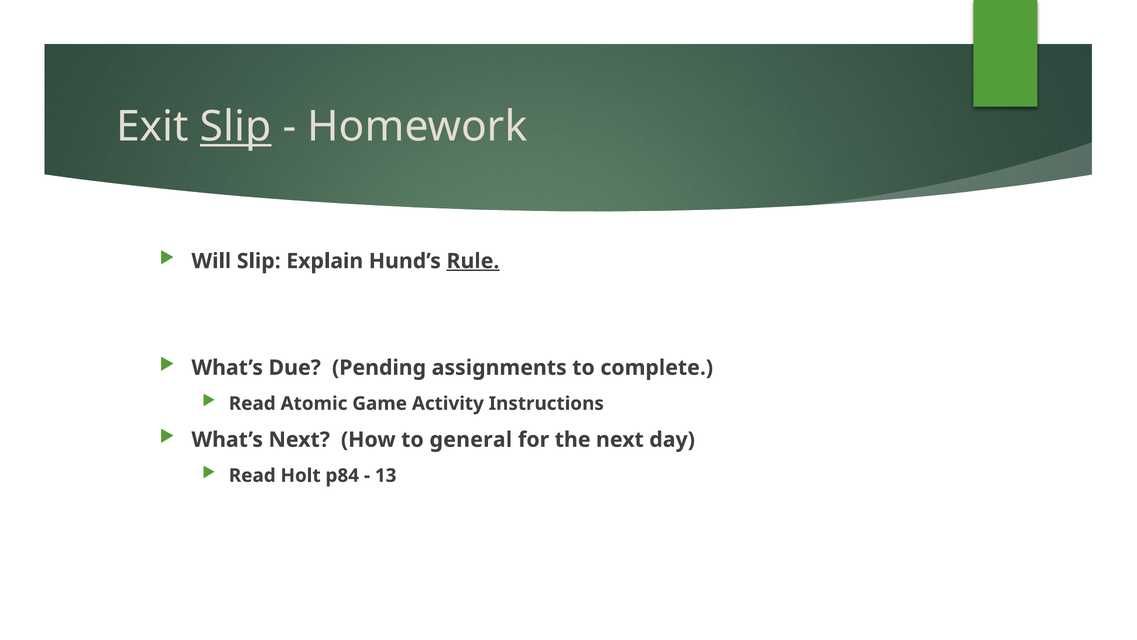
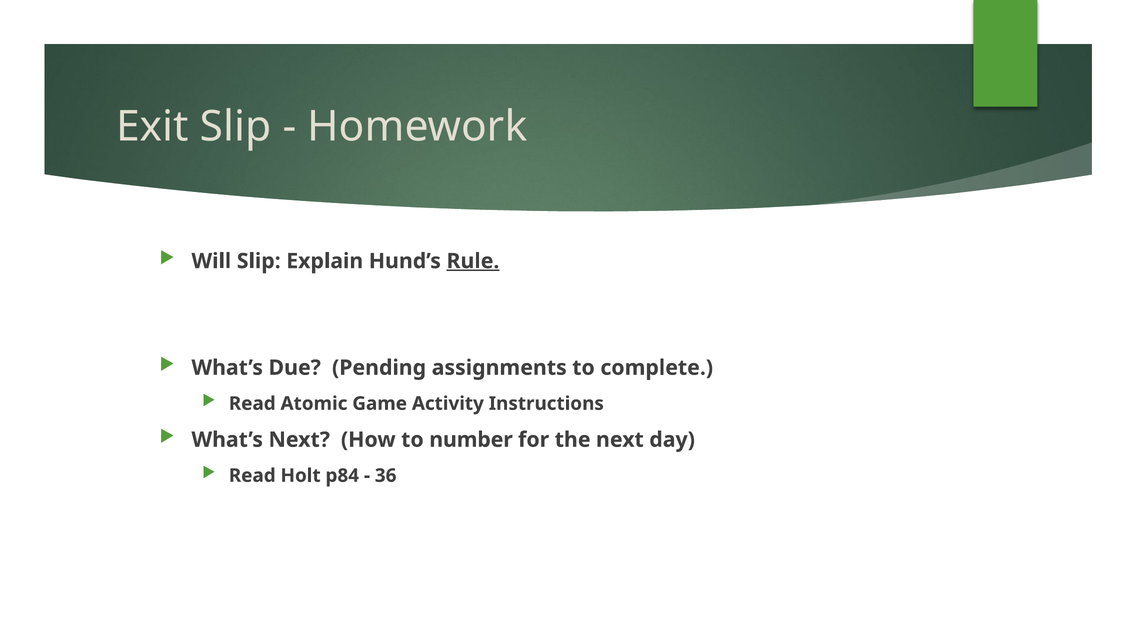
Slip at (236, 127) underline: present -> none
general: general -> number
13: 13 -> 36
